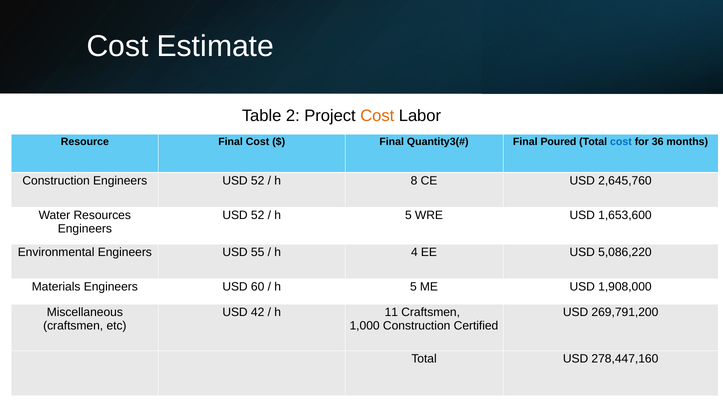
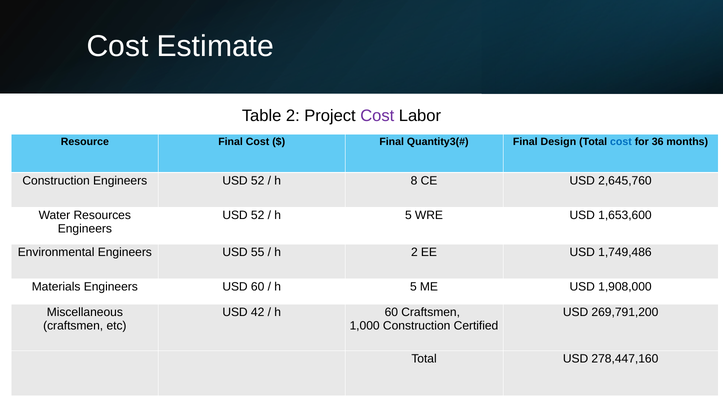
Cost at (377, 116) colour: orange -> purple
Poured: Poured -> Design
h 4: 4 -> 2
5,086,220: 5,086,220 -> 1,749,486
h 11: 11 -> 60
